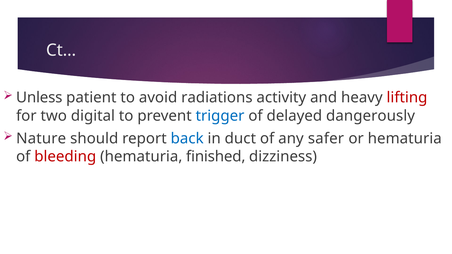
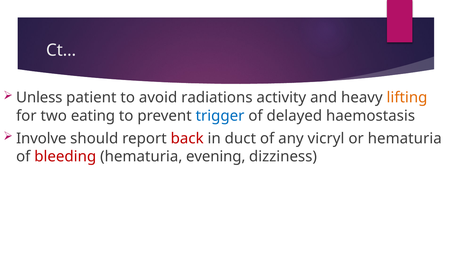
lifting colour: red -> orange
digital: digital -> eating
dangerously: dangerously -> haemostasis
Nature: Nature -> Involve
back colour: blue -> red
safer: safer -> vicryl
finished: finished -> evening
